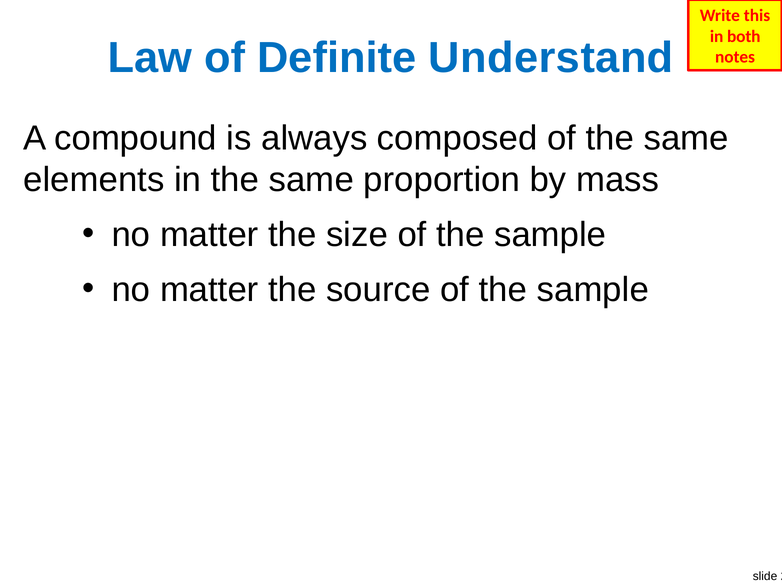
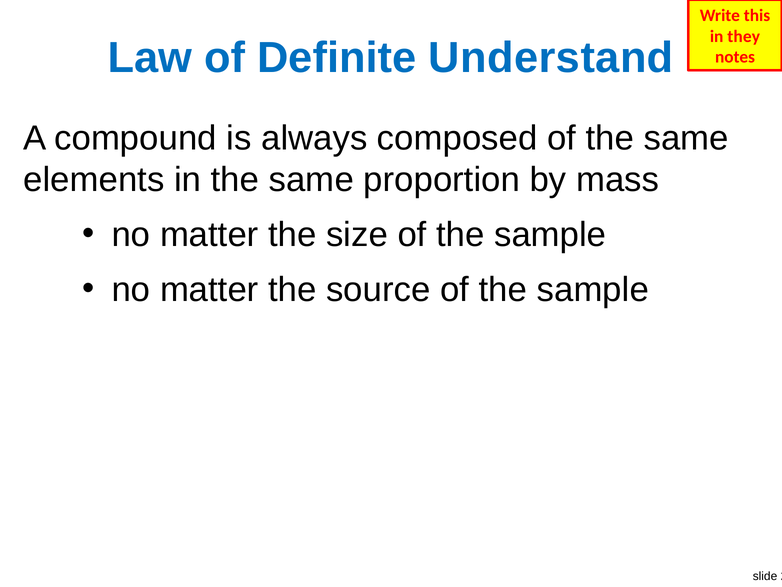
both: both -> they
